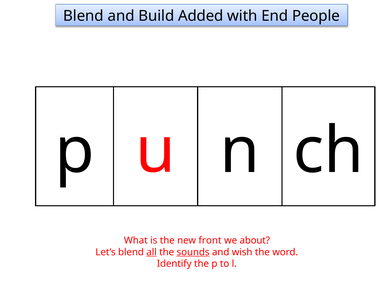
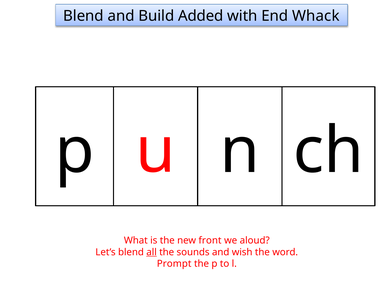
People: People -> Whack
about: about -> aloud
sounds underline: present -> none
Identify: Identify -> Prompt
